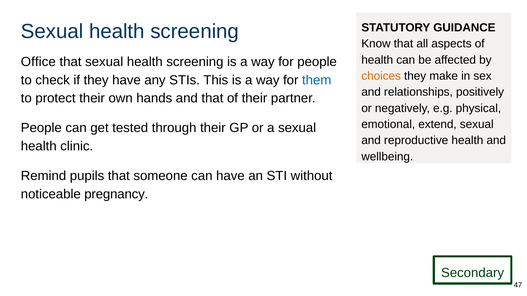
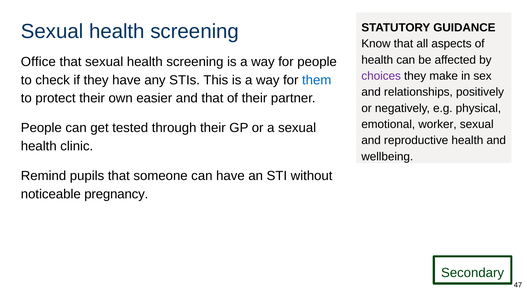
choices colour: orange -> purple
hands: hands -> easier
extend: extend -> worker
